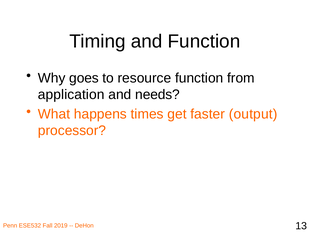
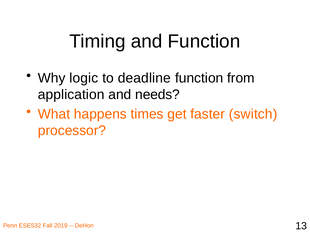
goes: goes -> logic
resource: resource -> deadline
output: output -> switch
